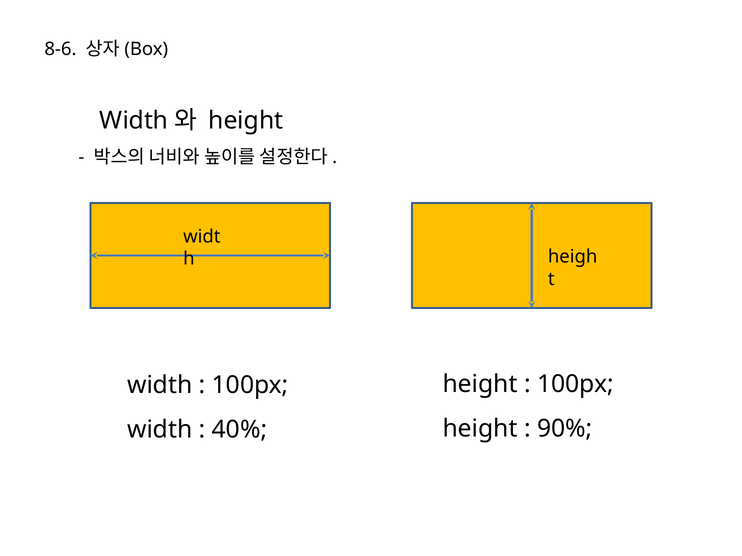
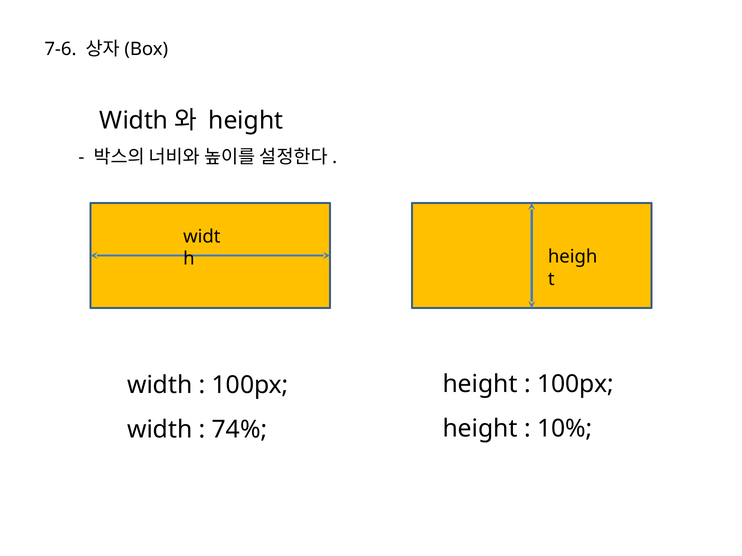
8-6: 8-6 -> 7-6
90%: 90% -> 10%
40%: 40% -> 74%
